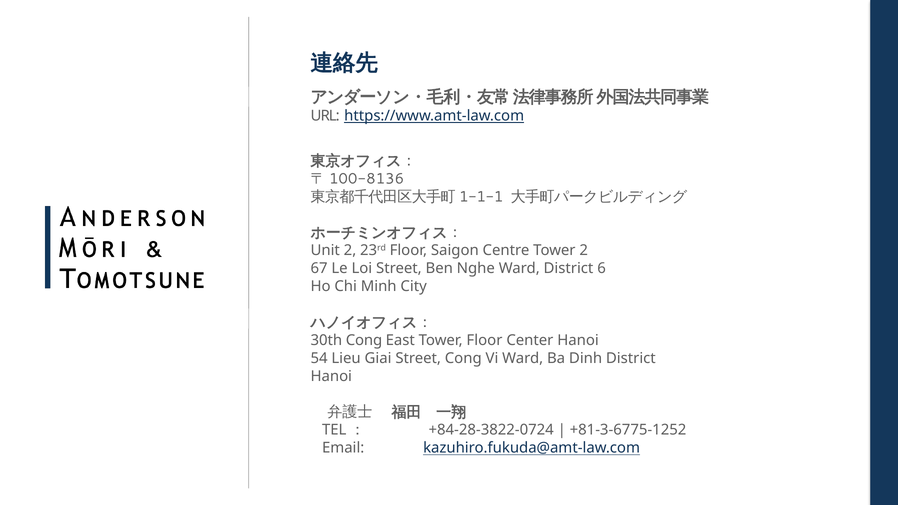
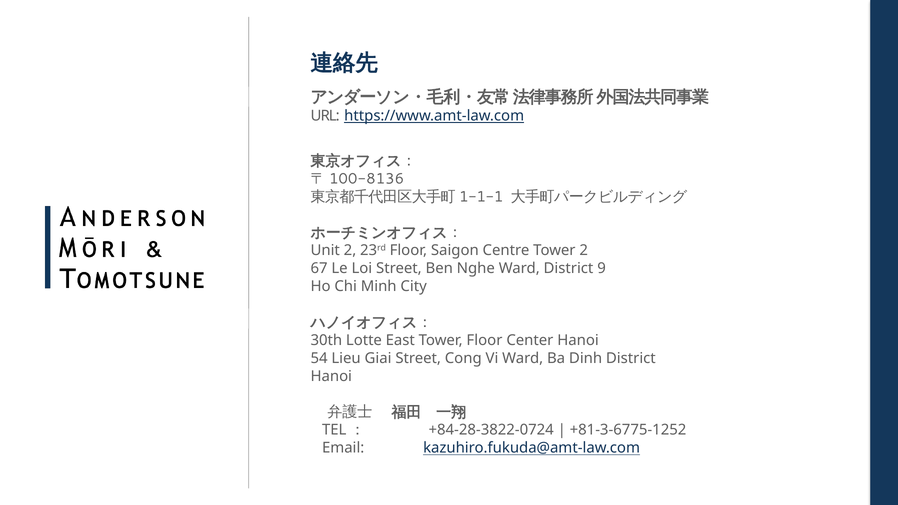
6: 6 -> 9
30th Cong: Cong -> Lotte
